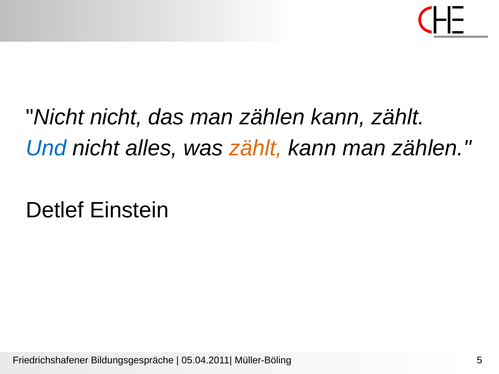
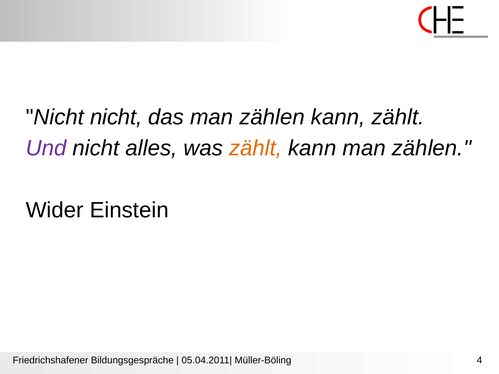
Und colour: blue -> purple
Detlef: Detlef -> Wider
5: 5 -> 4
